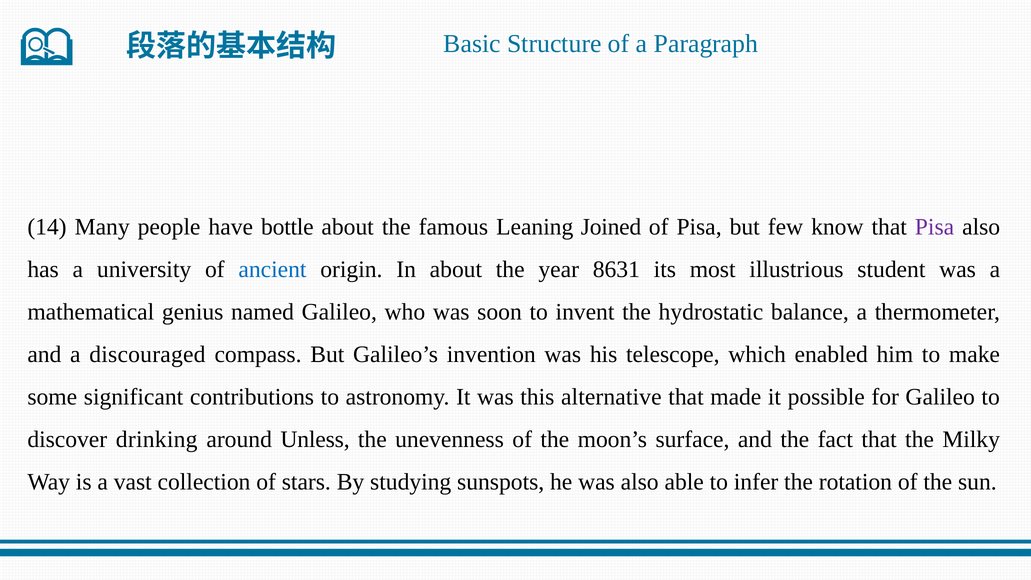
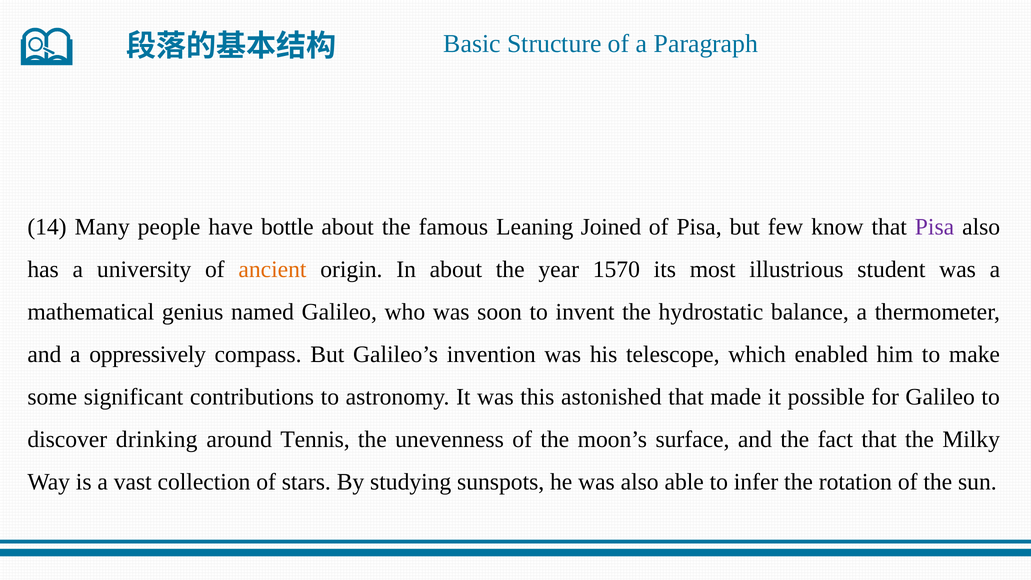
ancient colour: blue -> orange
8631: 8631 -> 1570
discouraged: discouraged -> oppressively
alternative: alternative -> astonished
Unless: Unless -> Tennis
